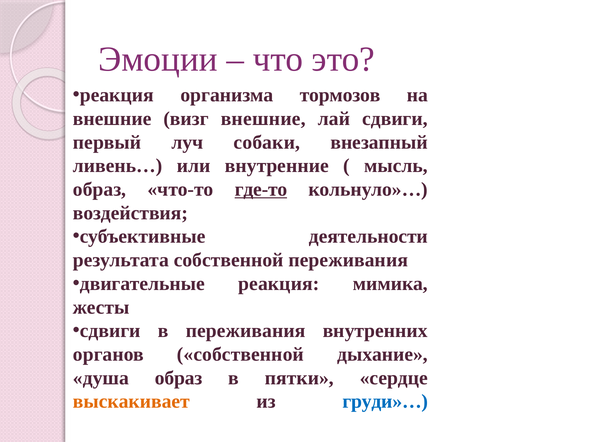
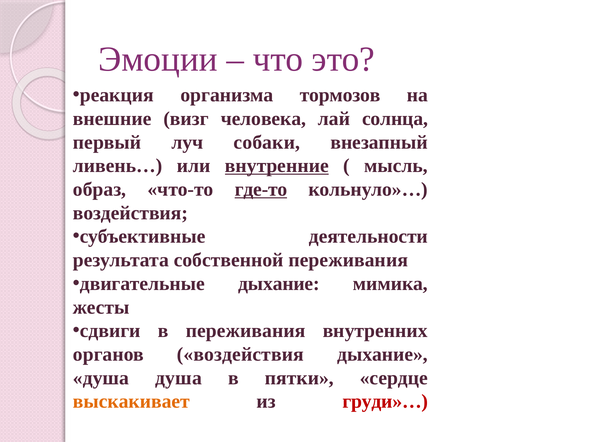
визг внешние: внешние -> человека
лай сдвиги: сдвиги -> солнца
внутренние underline: none -> present
двигательные реакция: реакция -> дыхание
органов собственной: собственной -> воздействия
душа образ: образ -> душа
груди»… colour: blue -> red
